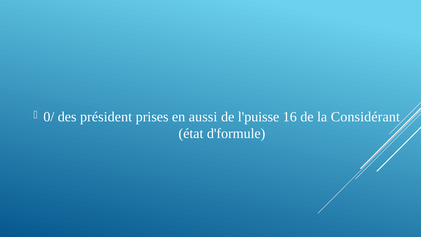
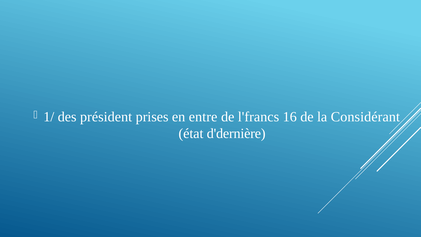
0/: 0/ -> 1/
aussi: aussi -> entre
l'puisse: l'puisse -> l'francs
d'formule: d'formule -> d'dernière
